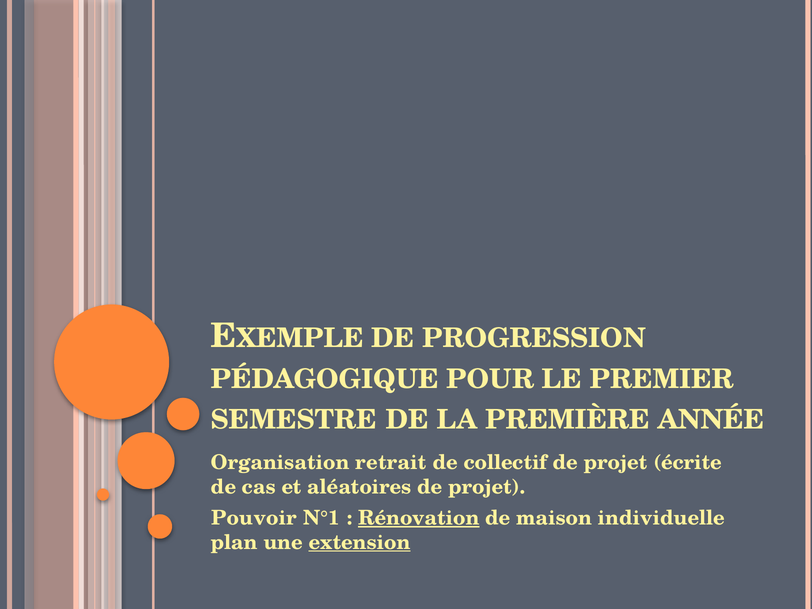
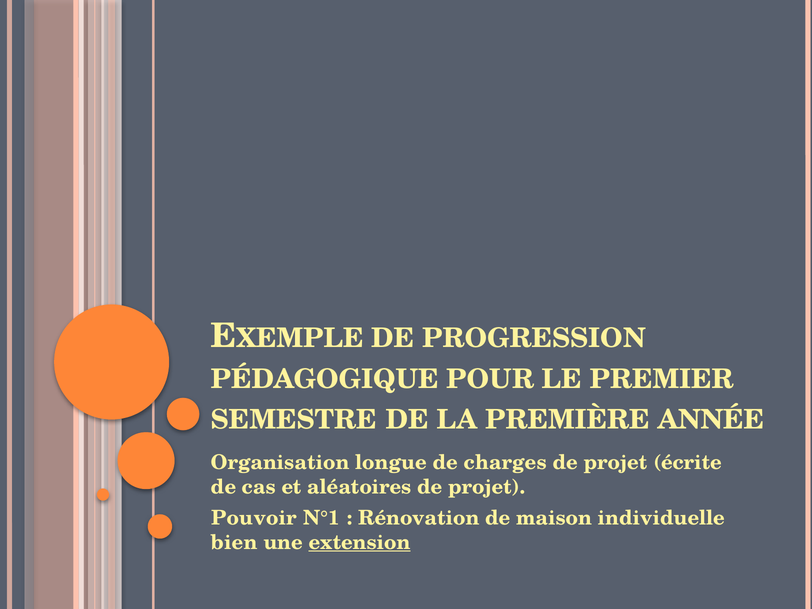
retrait: retrait -> longue
collectif: collectif -> charges
Rénovation underline: present -> none
plan: plan -> bien
